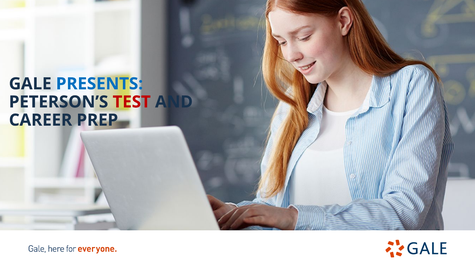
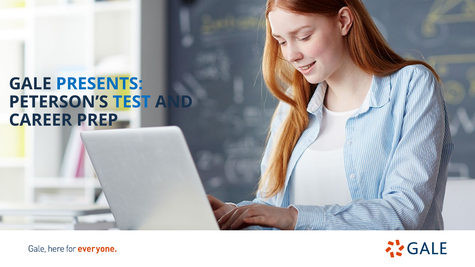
TEST colour: red -> blue
